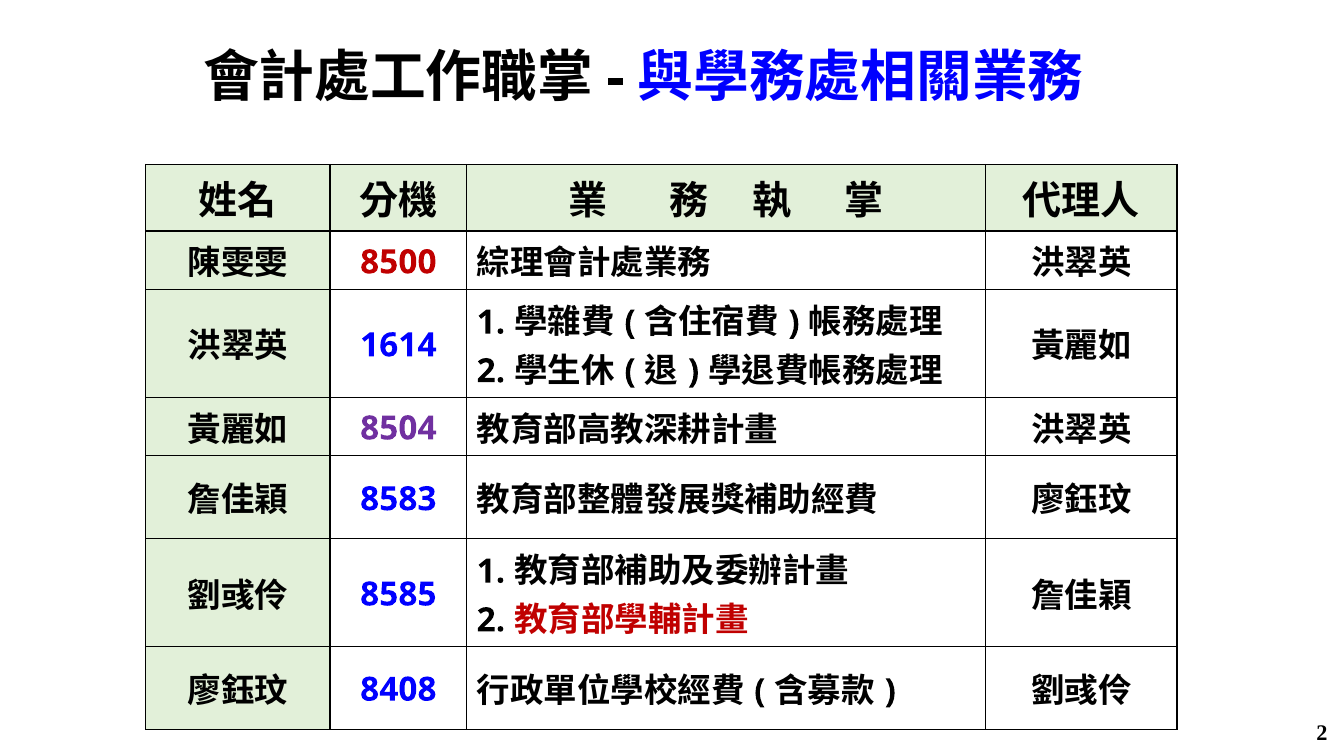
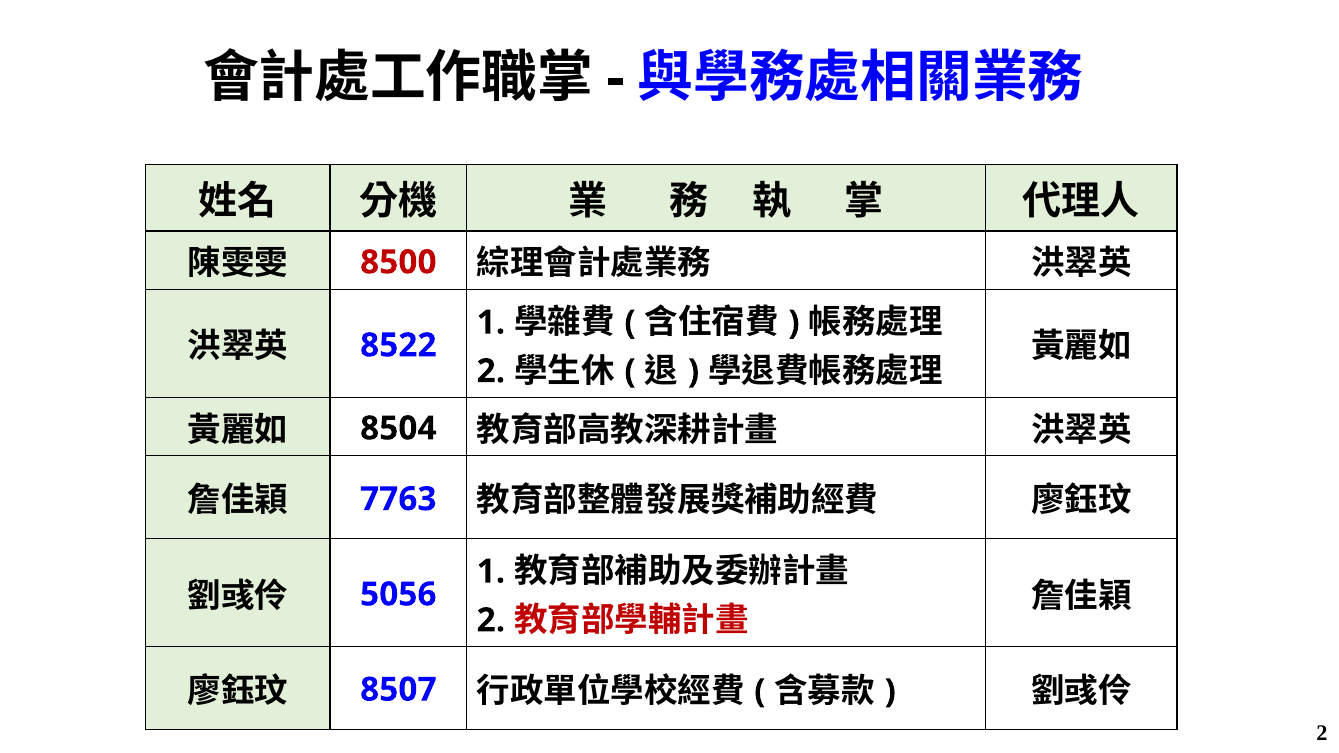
1614: 1614 -> 8522
8504 colour: purple -> black
8583: 8583 -> 7763
8585: 8585 -> 5056
8408: 8408 -> 8507
